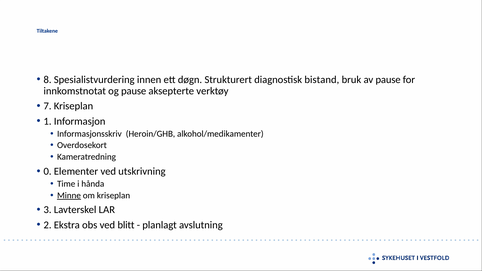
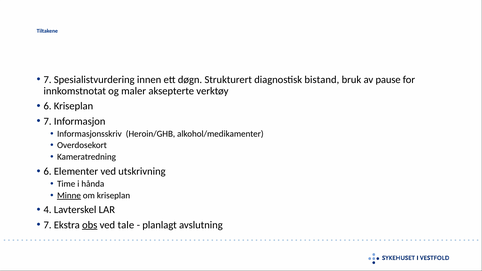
8 at (48, 80): 8 -> 7
og pause: pause -> maler
7 at (48, 106): 7 -> 6
1 at (48, 121): 1 -> 7
0 at (48, 171): 0 -> 6
3: 3 -> 4
2 at (48, 225): 2 -> 7
obs underline: none -> present
blitt: blitt -> tale
